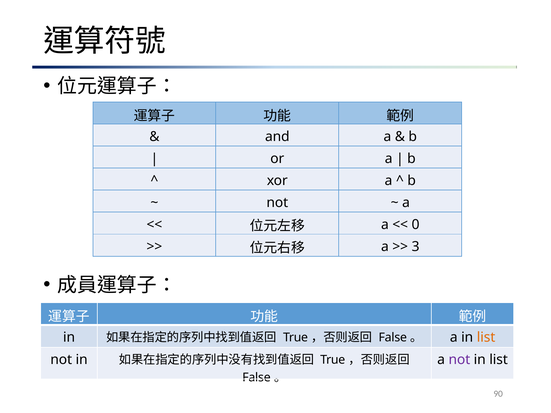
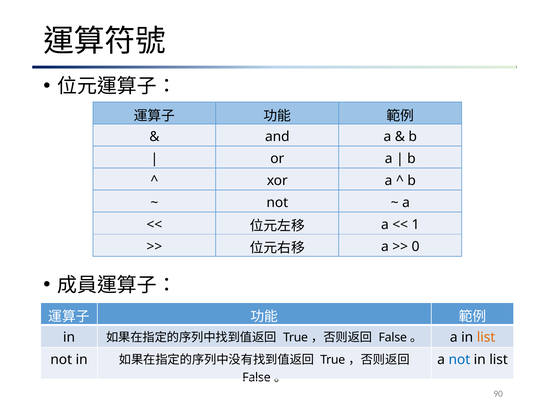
0: 0 -> 1
3: 3 -> 0
not at (459, 360) colour: purple -> blue
